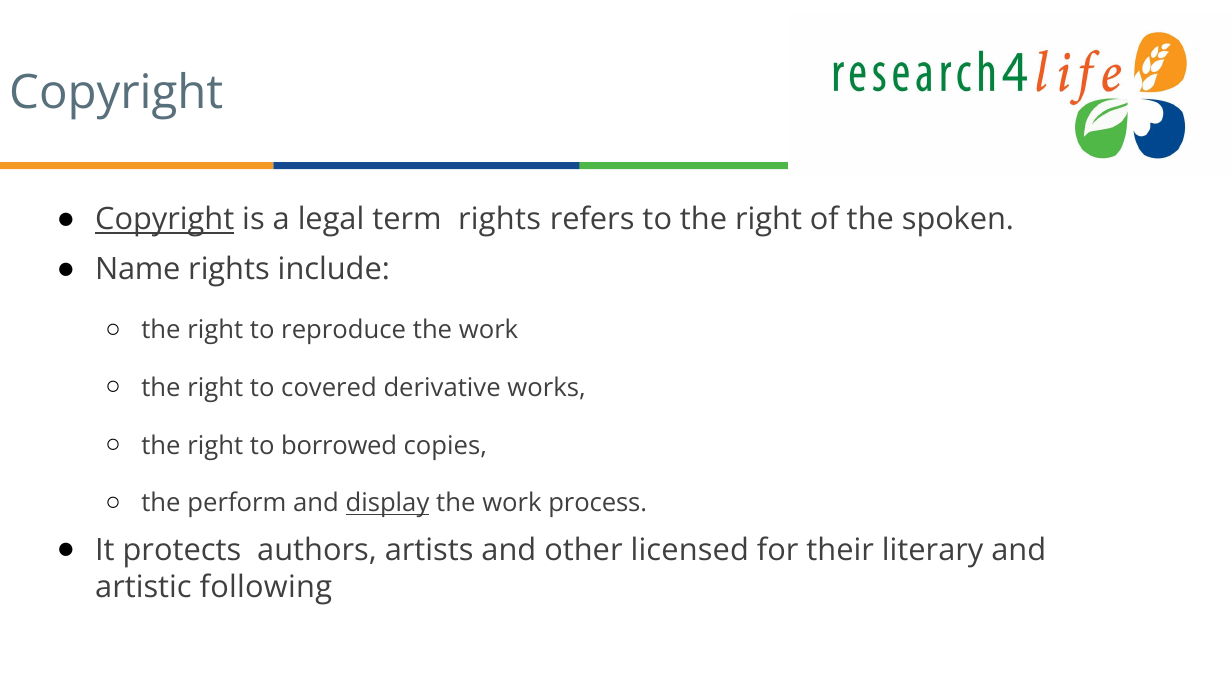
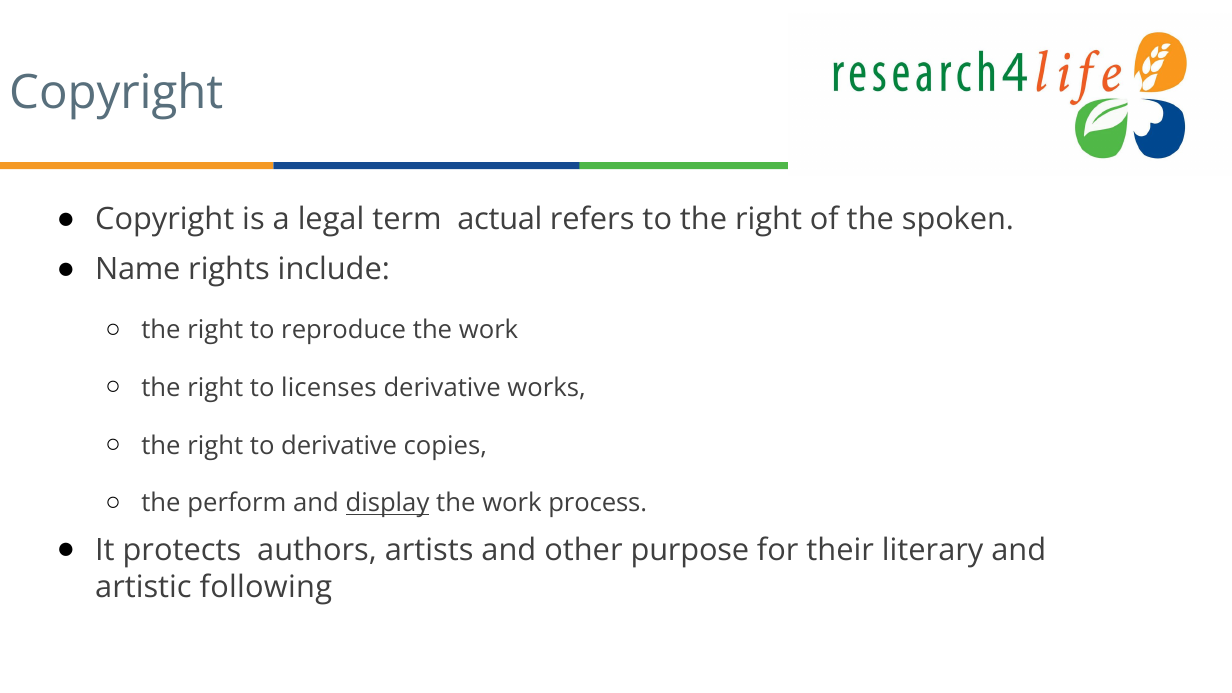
Copyright at (165, 220) underline: present -> none
term rights: rights -> actual
covered: covered -> licenses
to borrowed: borrowed -> derivative
licensed: licensed -> purpose
